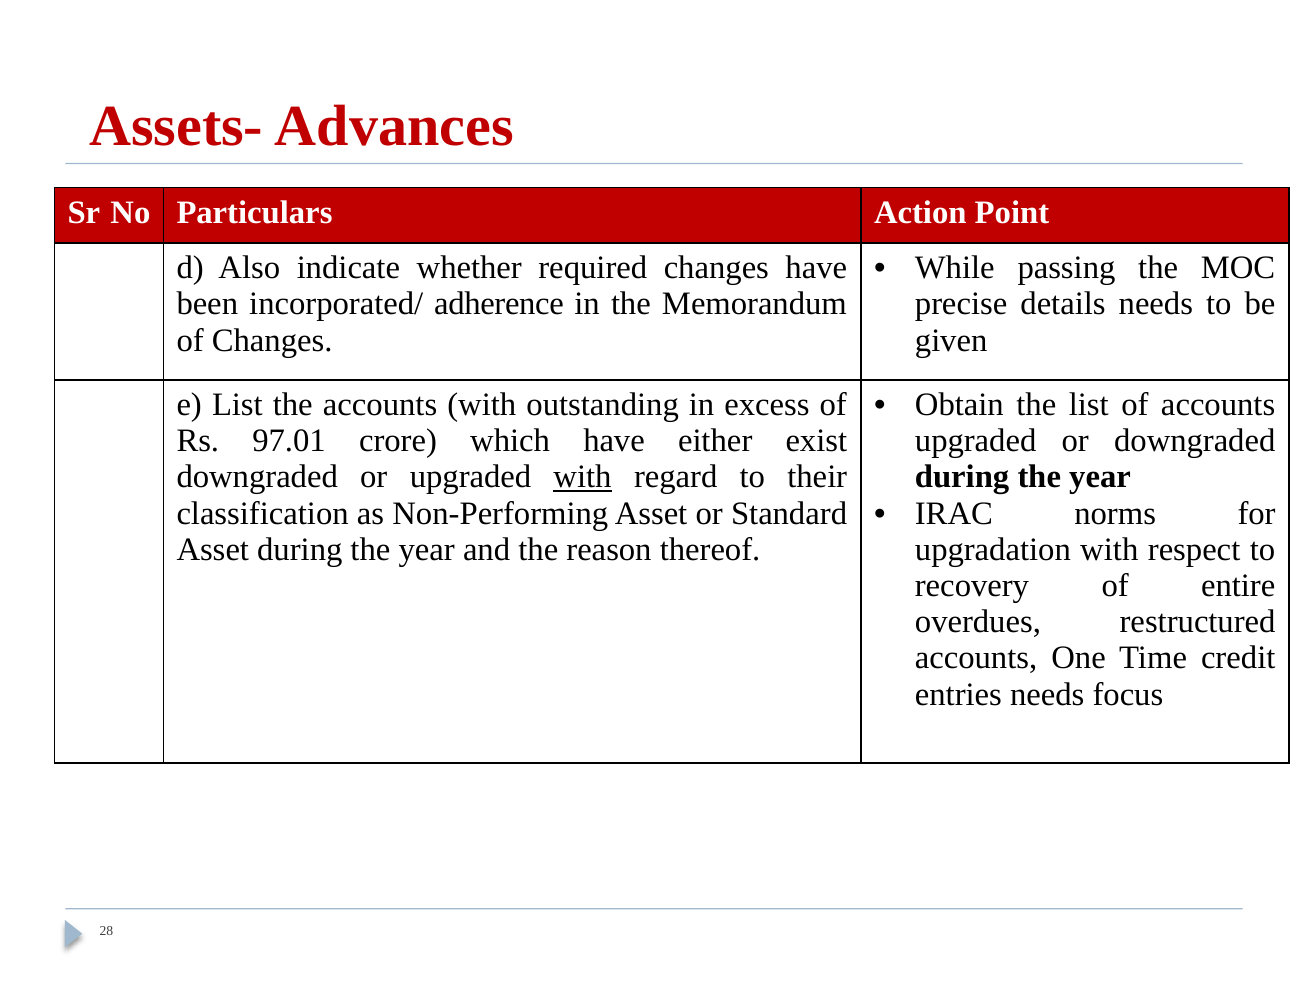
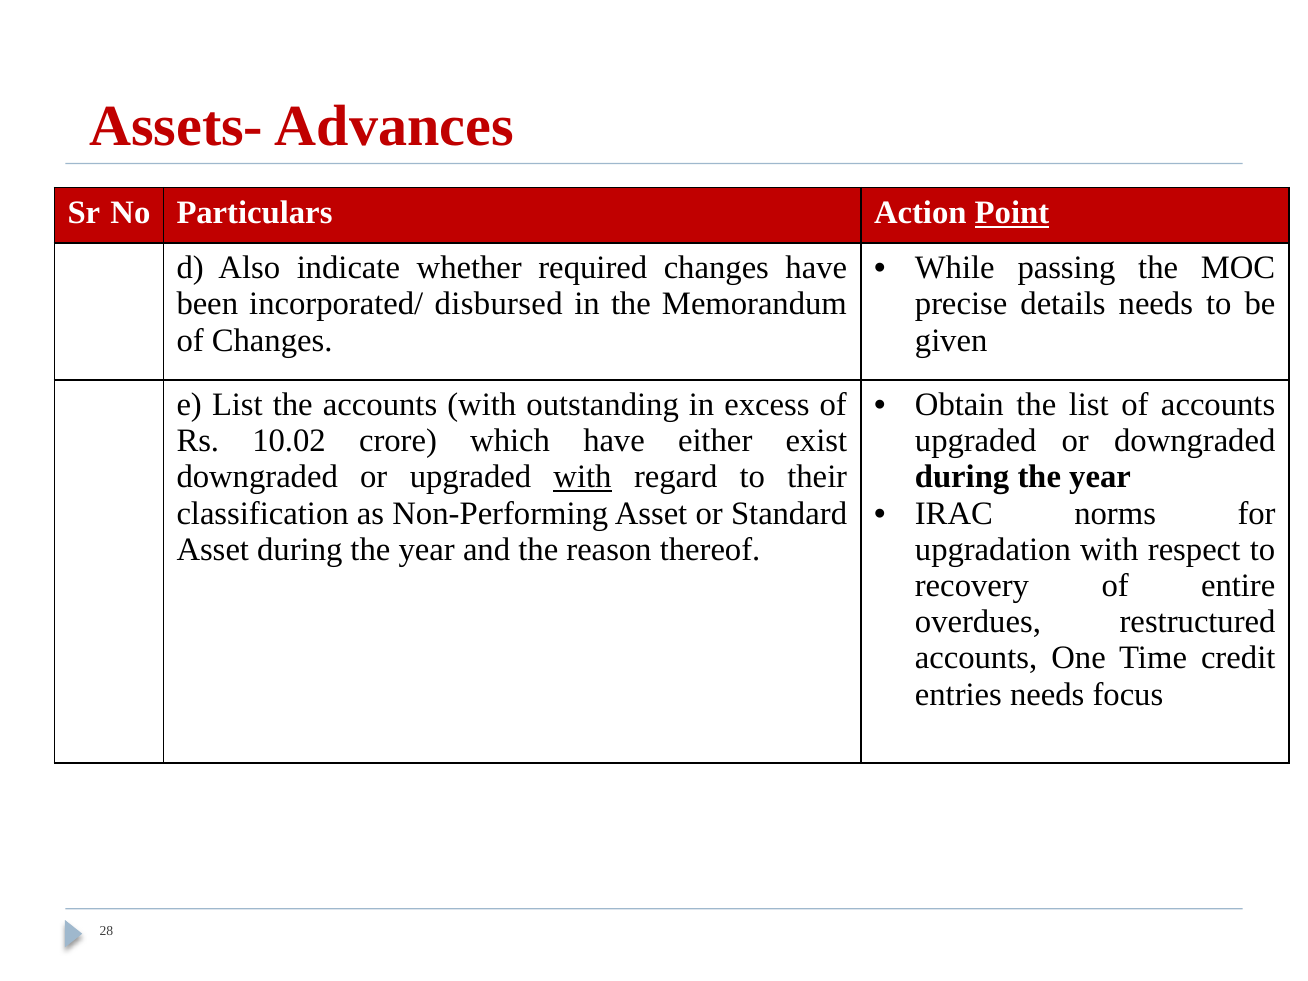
Point underline: none -> present
adherence: adherence -> disbursed
97.01: 97.01 -> 10.02
